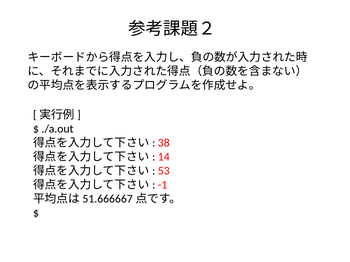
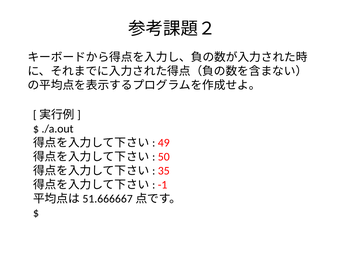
38: 38 -> 49
14: 14 -> 50
53: 53 -> 35
